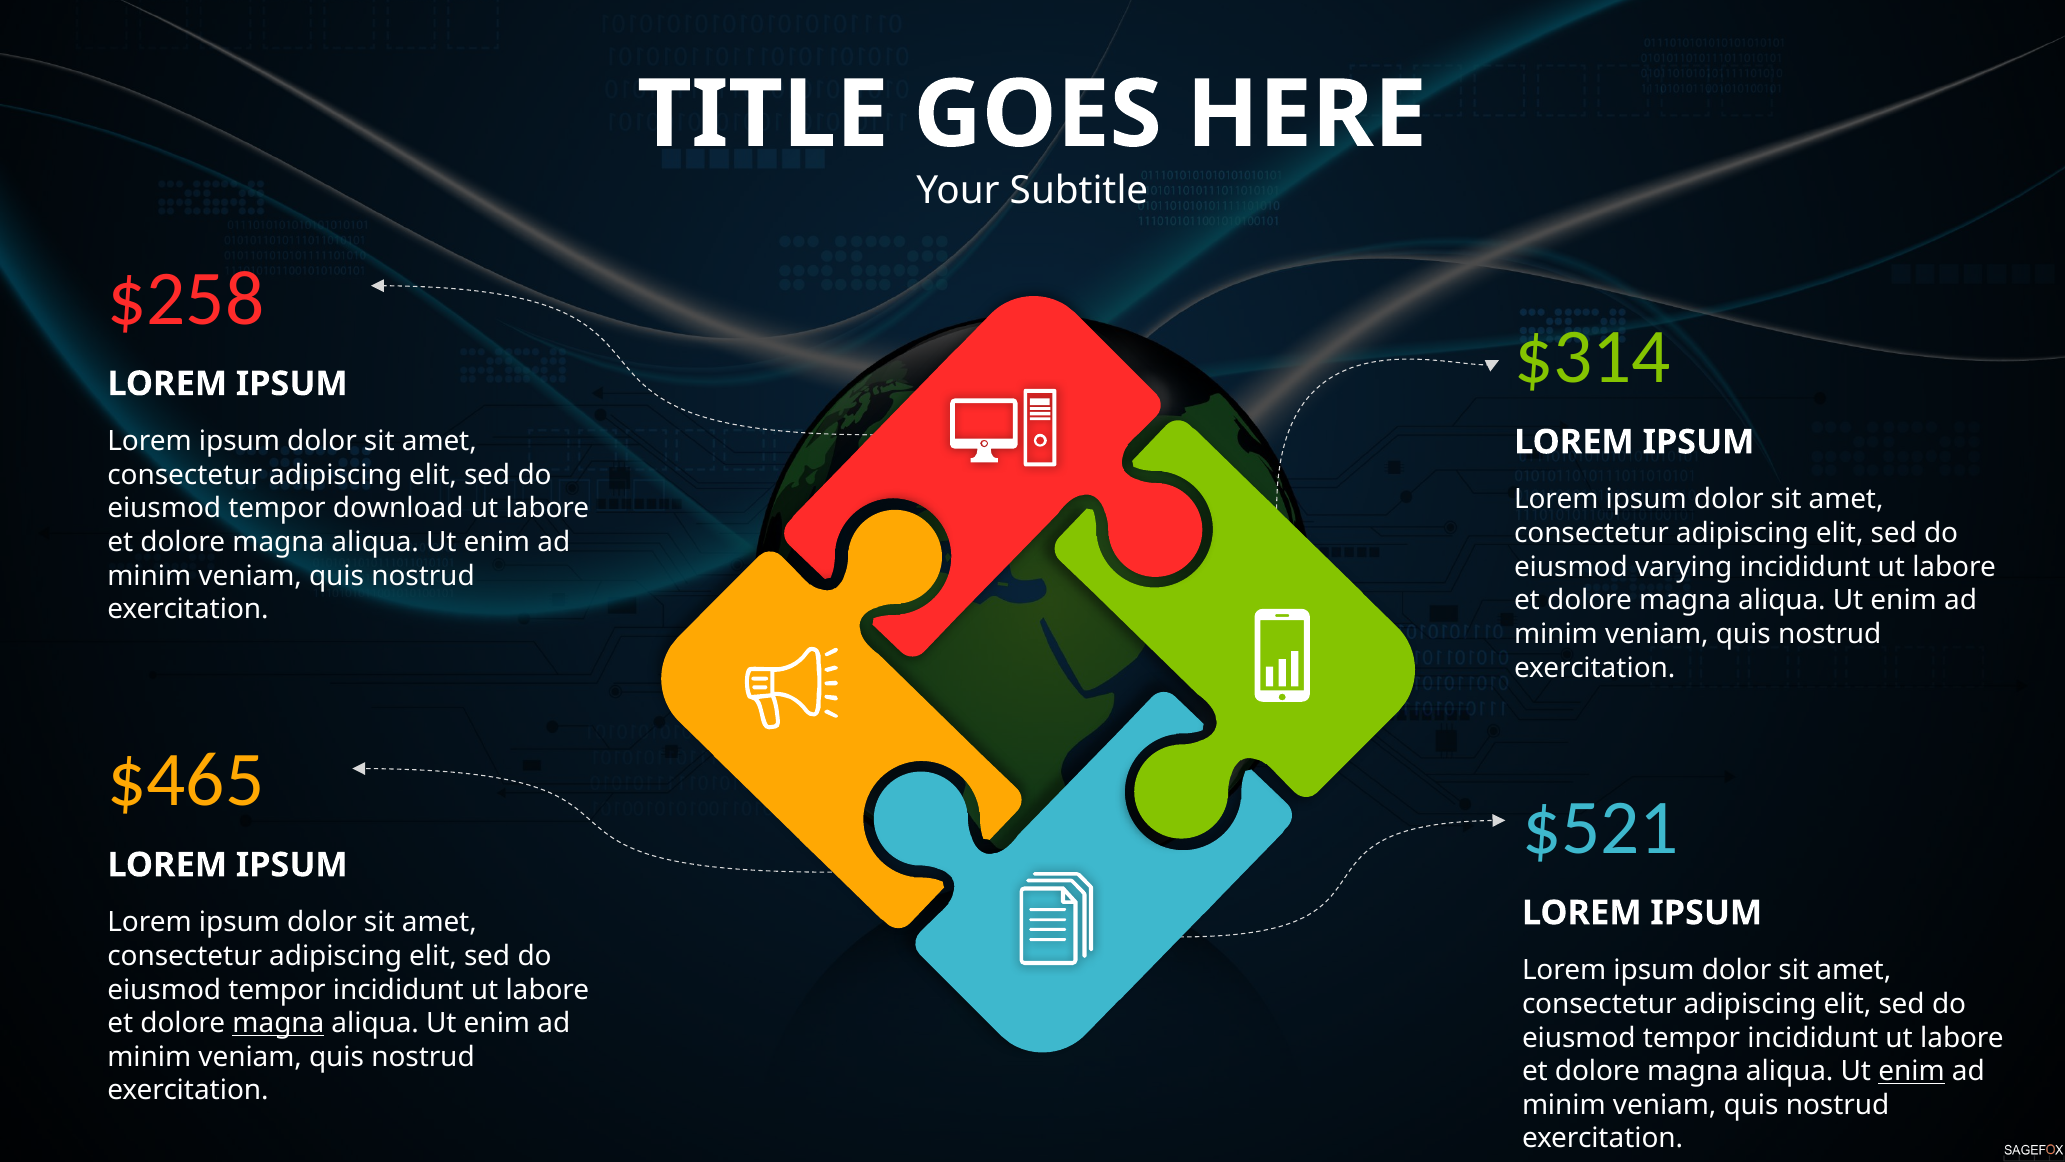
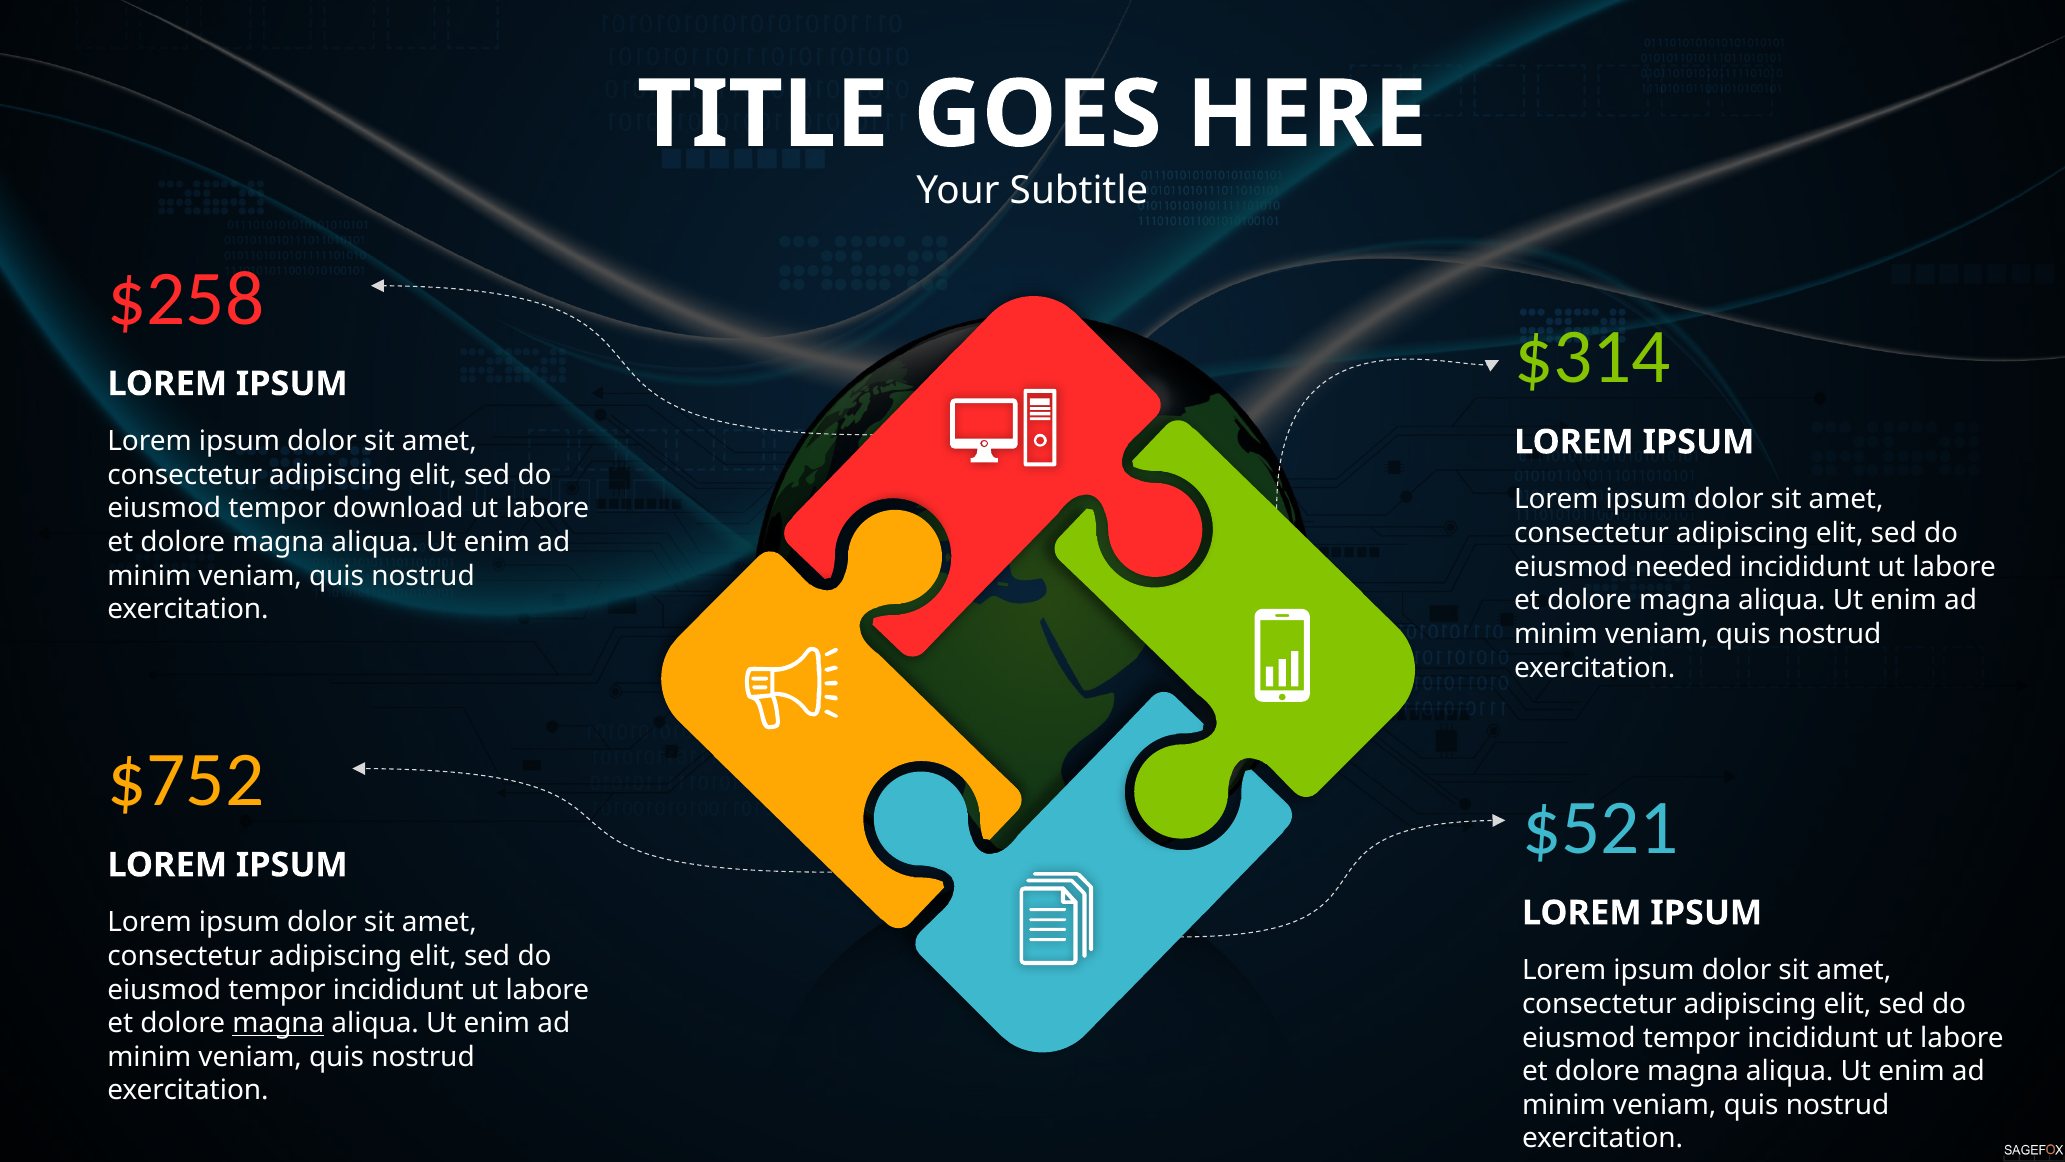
varying: varying -> needed
$465: $465 -> $752
enim at (1911, 1071) underline: present -> none
